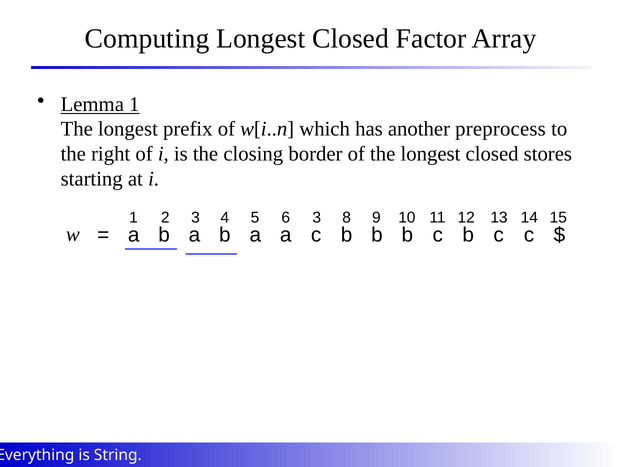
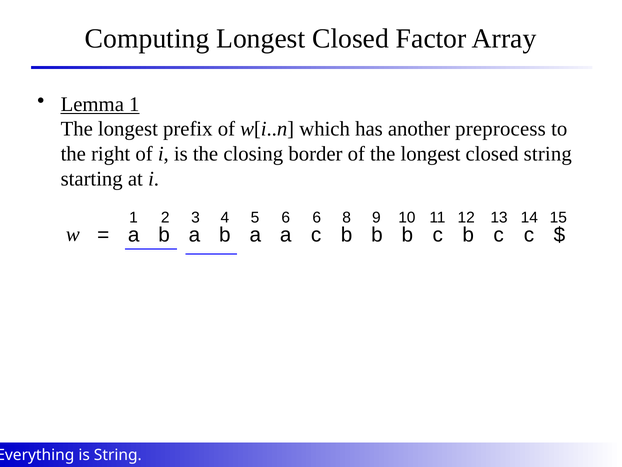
closed stores: stores -> string
6 3: 3 -> 6
